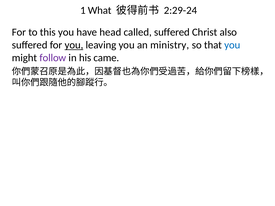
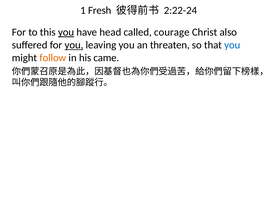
What: What -> Fresh
2:29-24: 2:29-24 -> 2:22-24
you at (66, 32) underline: none -> present
called suffered: suffered -> courage
ministry: ministry -> threaten
follow colour: purple -> orange
